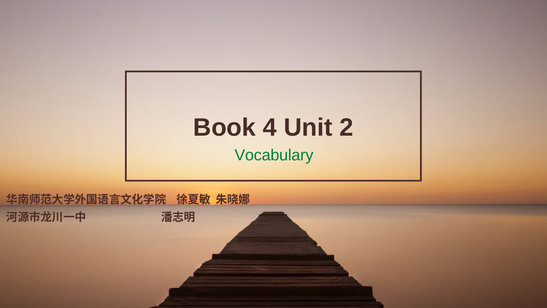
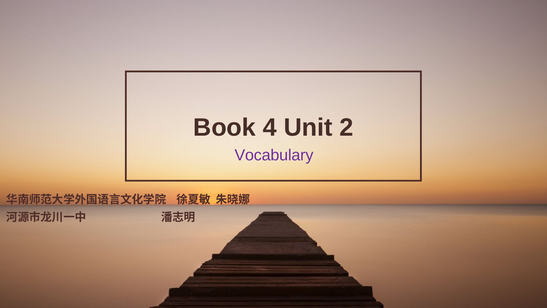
Vocabulary colour: green -> purple
